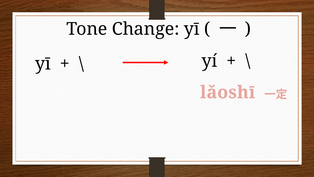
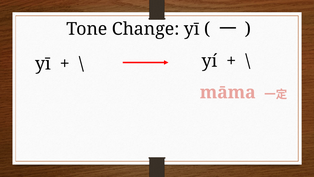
lǎoshī: lǎoshī -> māma
